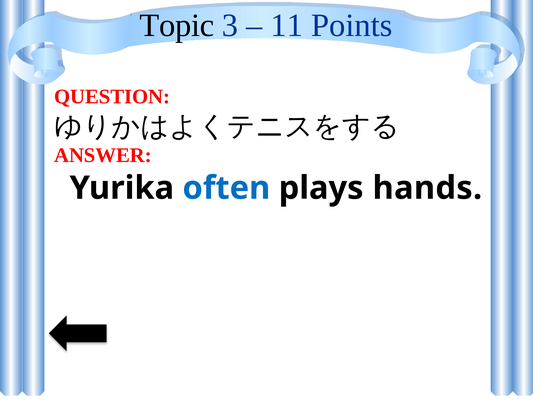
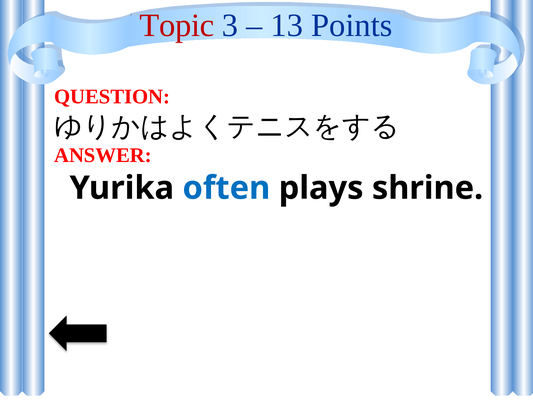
Topic colour: black -> red
11: 11 -> 13
hands: hands -> shrine
